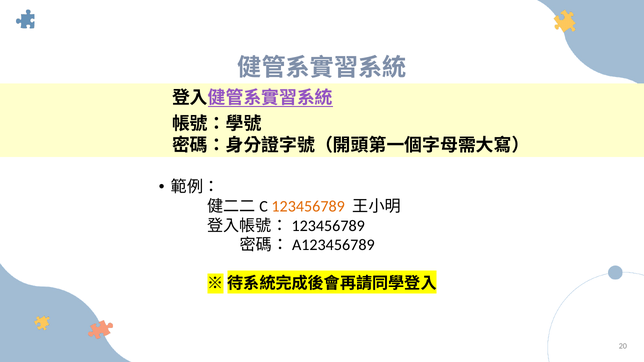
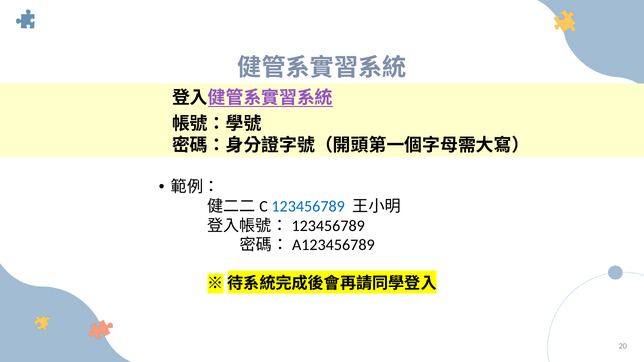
123456789 colour: orange -> blue
